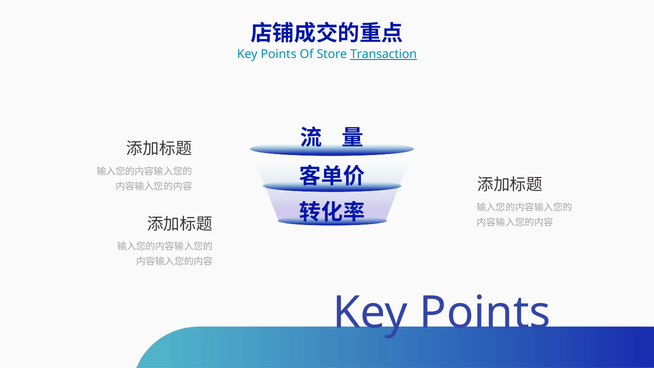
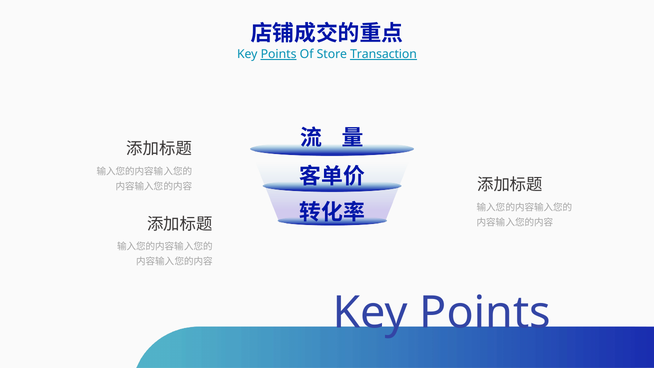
Points at (279, 54) underline: none -> present
